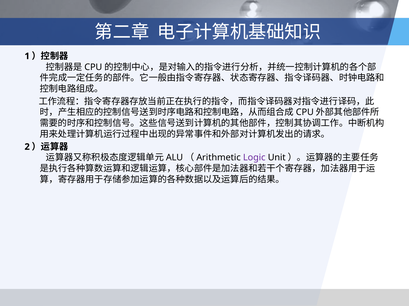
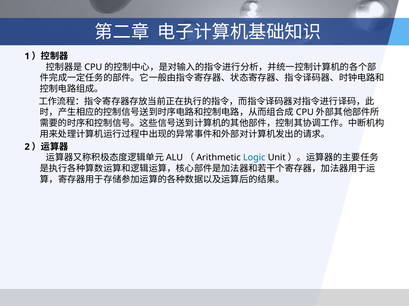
Logic colour: purple -> blue
